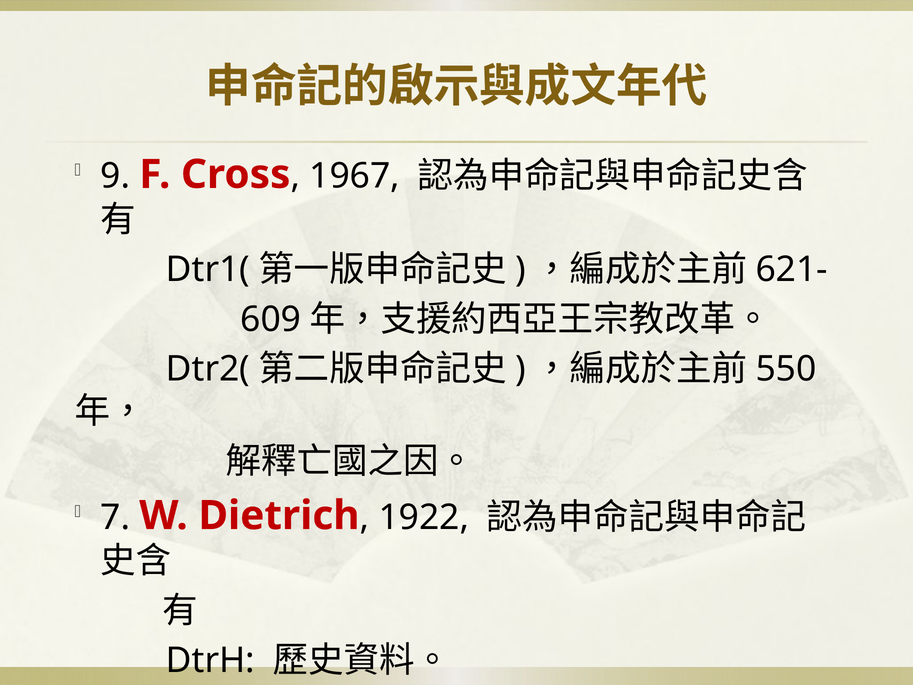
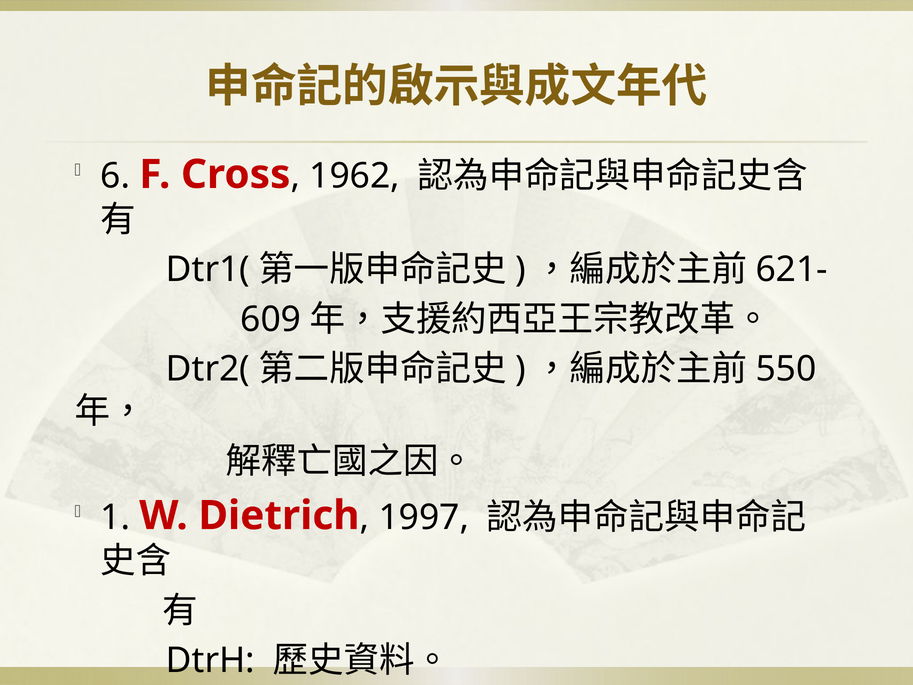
9: 9 -> 6
1967: 1967 -> 1962
7: 7 -> 1
1922: 1922 -> 1997
